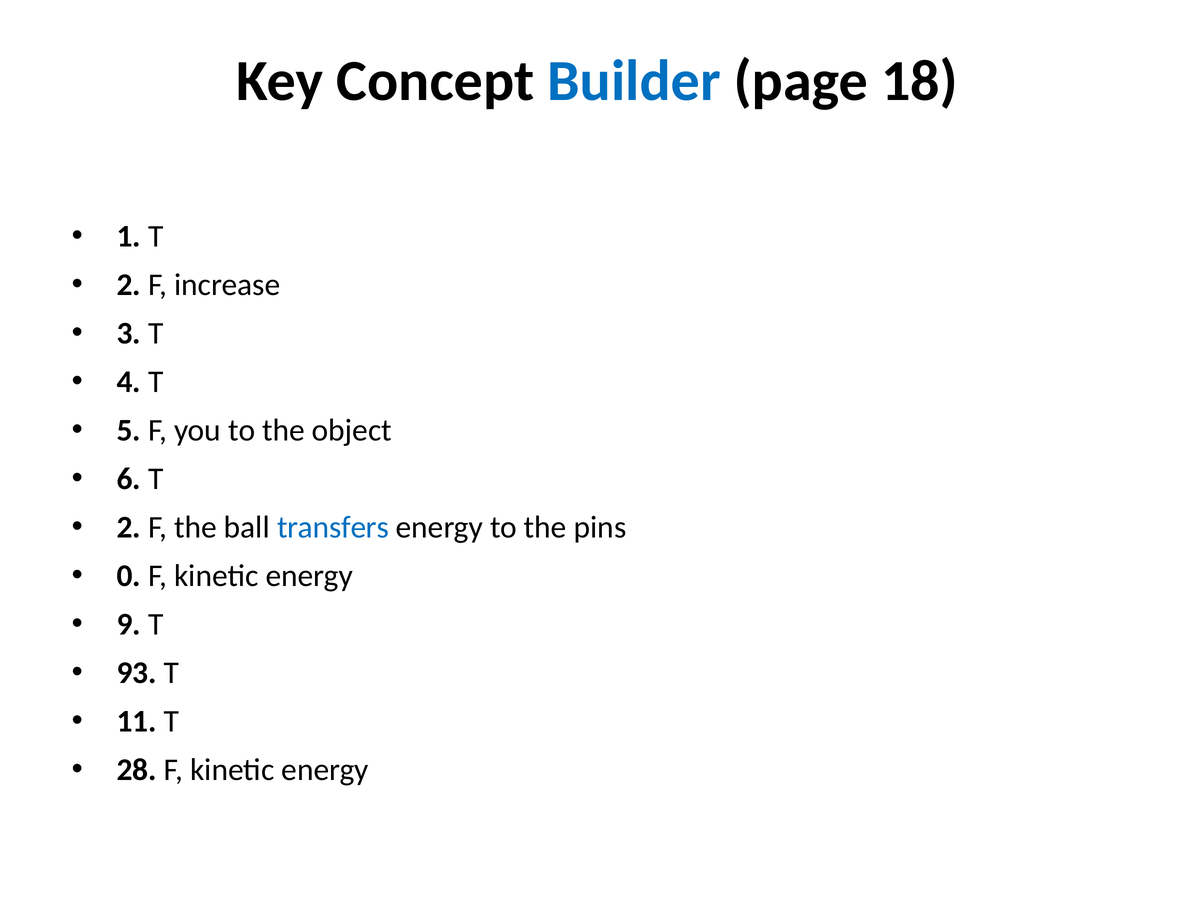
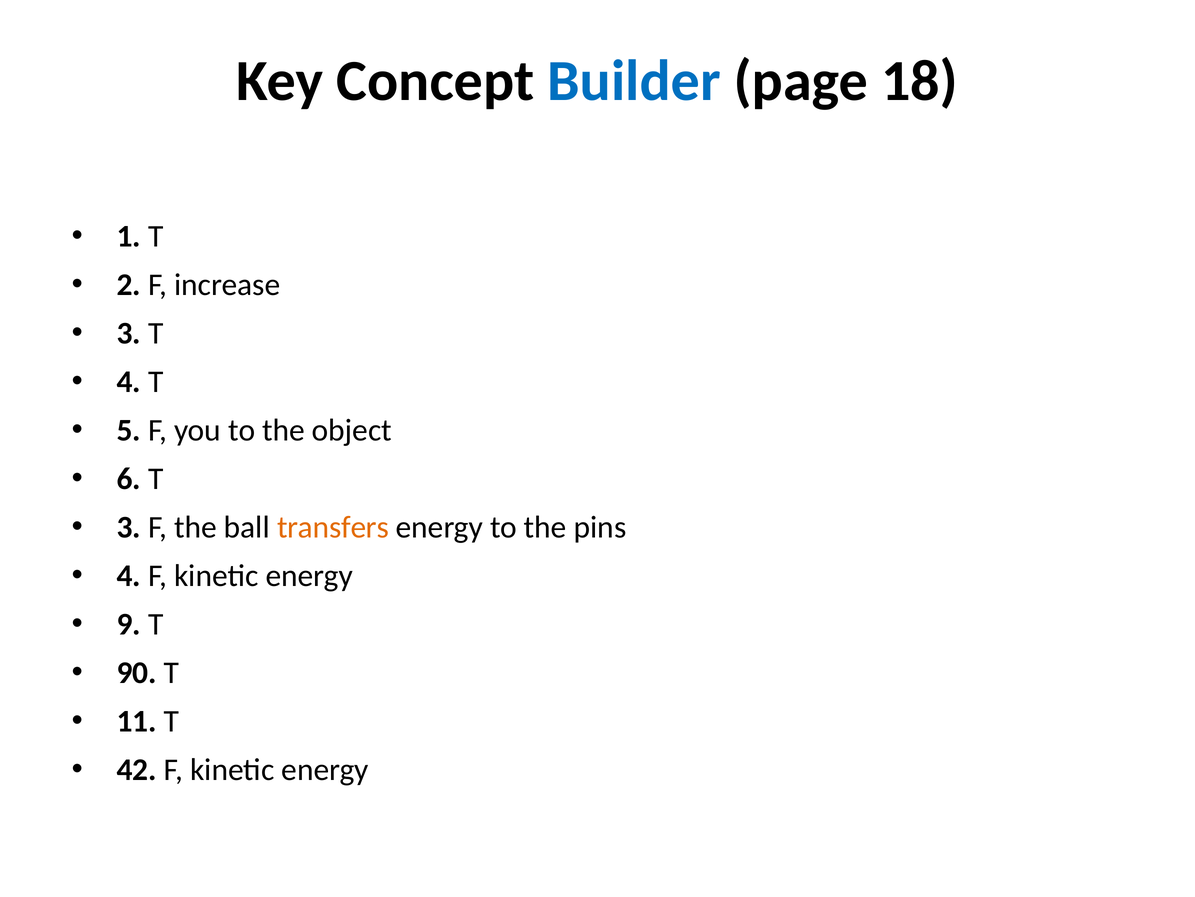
2 at (129, 527): 2 -> 3
transfers colour: blue -> orange
0 at (129, 575): 0 -> 4
93: 93 -> 90
28: 28 -> 42
